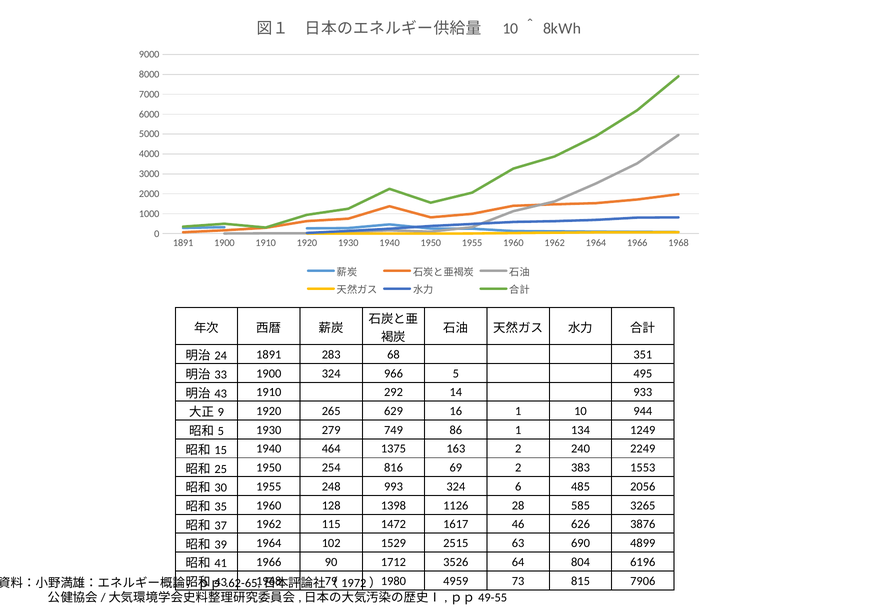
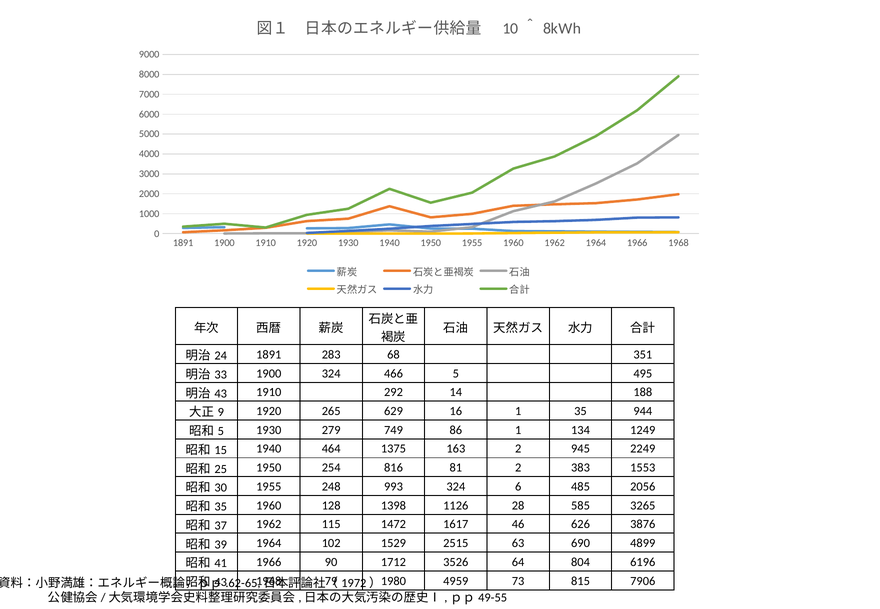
966: 966 -> 466
933: 933 -> 188
1 10: 10 -> 35
240: 240 -> 945
69: 69 -> 81
